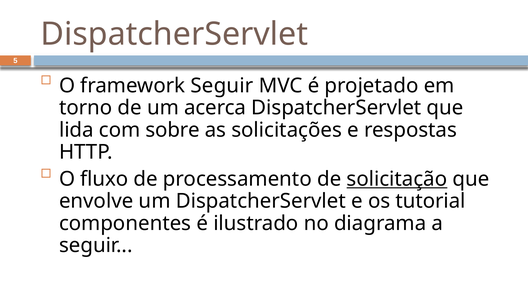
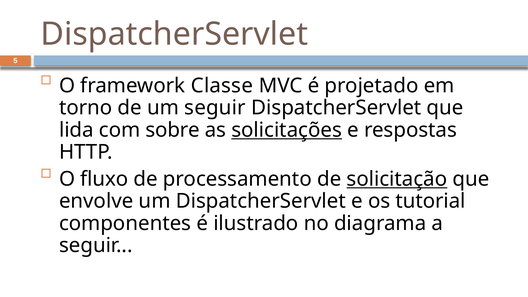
framework Seguir: Seguir -> Classe
um acerca: acerca -> seguir
solicitações underline: none -> present
